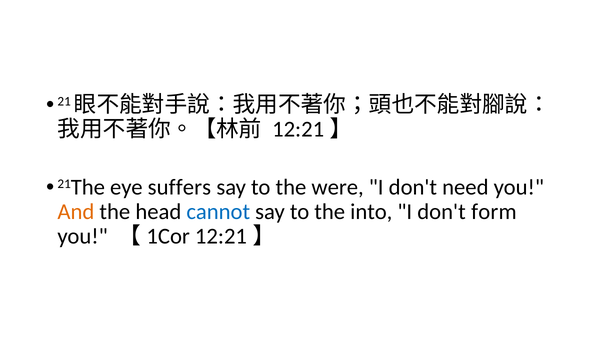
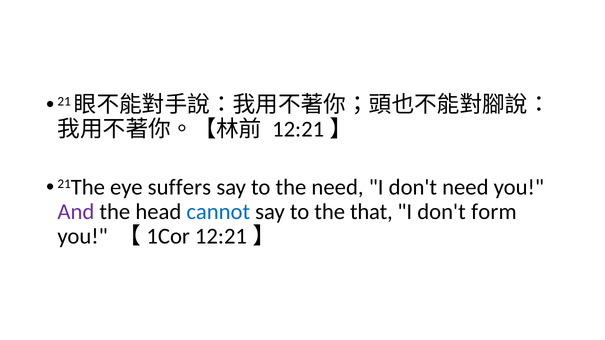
the were: were -> need
And colour: orange -> purple
into: into -> that
